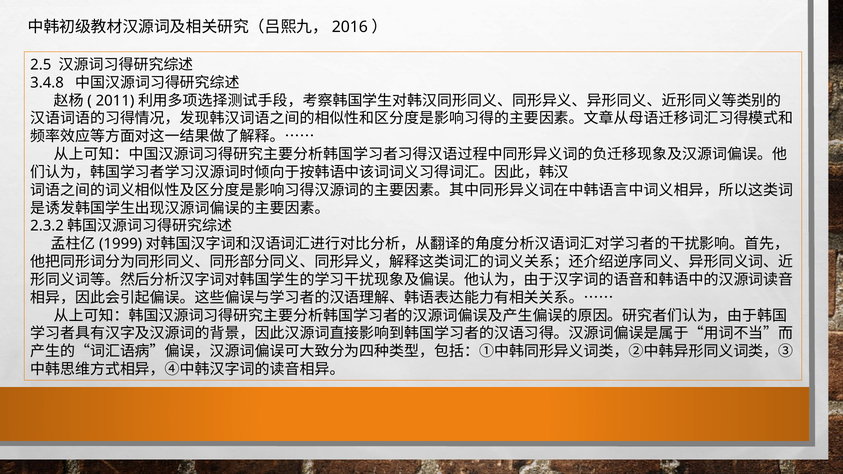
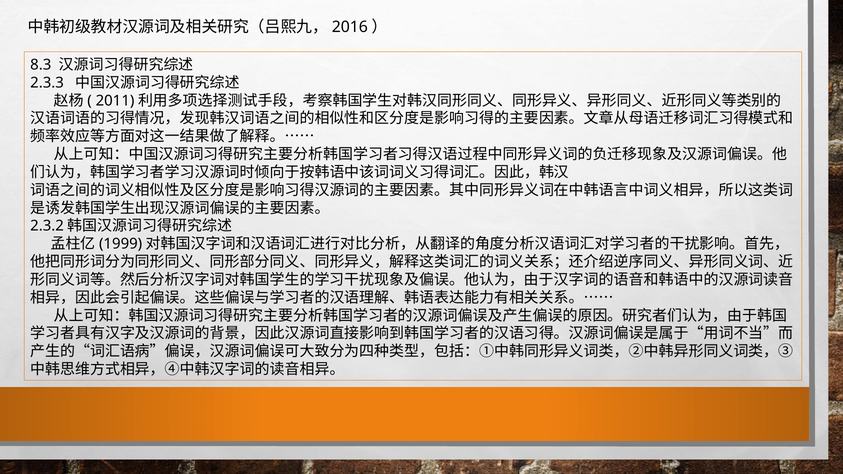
2.5: 2.5 -> 8.3
3.4.8: 3.4.8 -> 2.3.3
